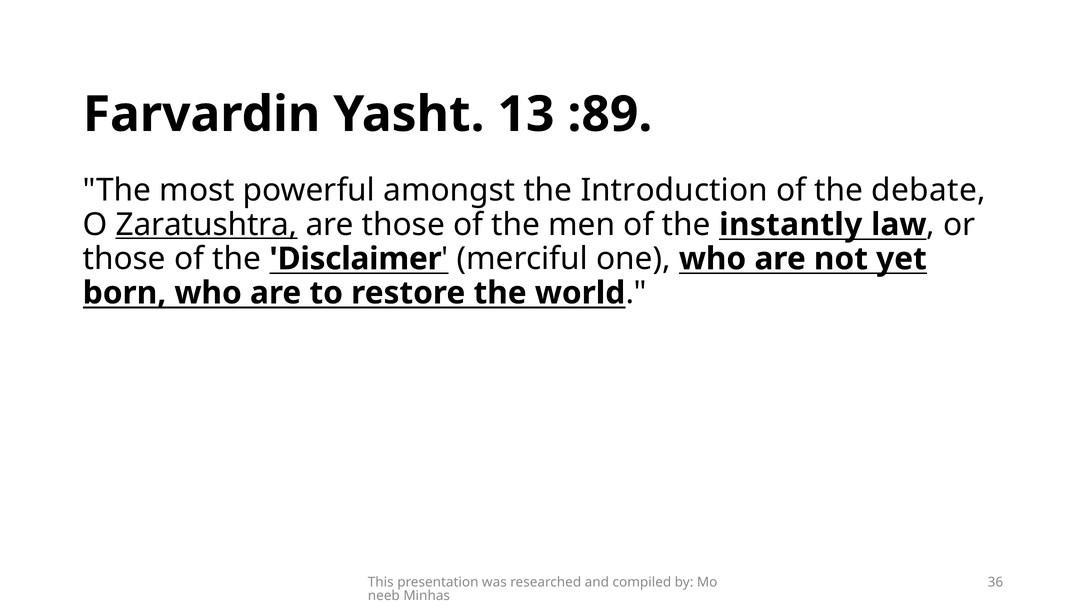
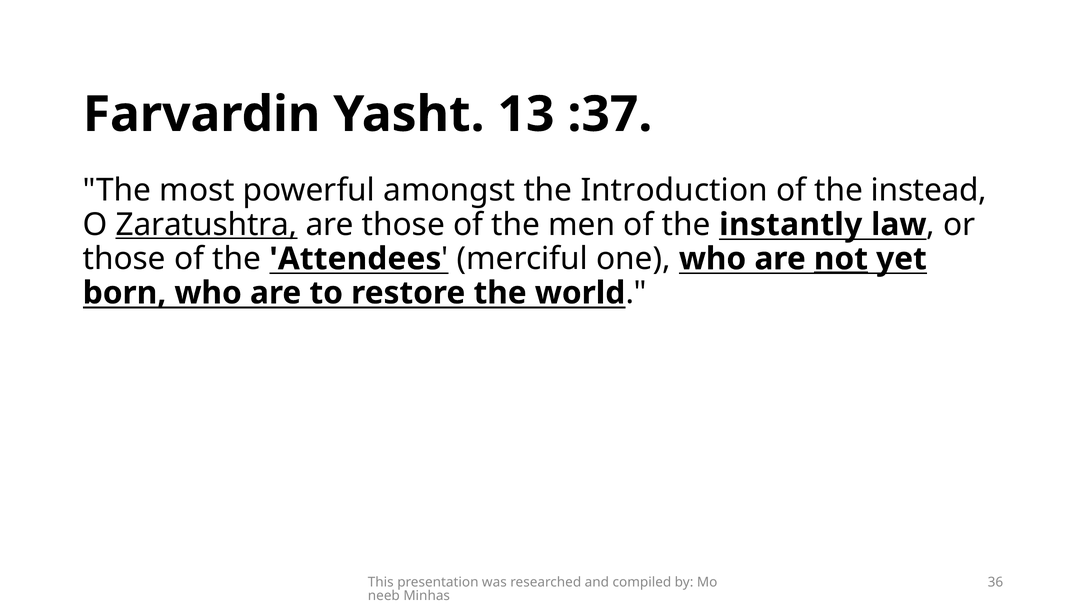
:89: :89 -> :37
debate: debate -> instead
Disclaimer: Disclaimer -> Attendees
not underline: none -> present
